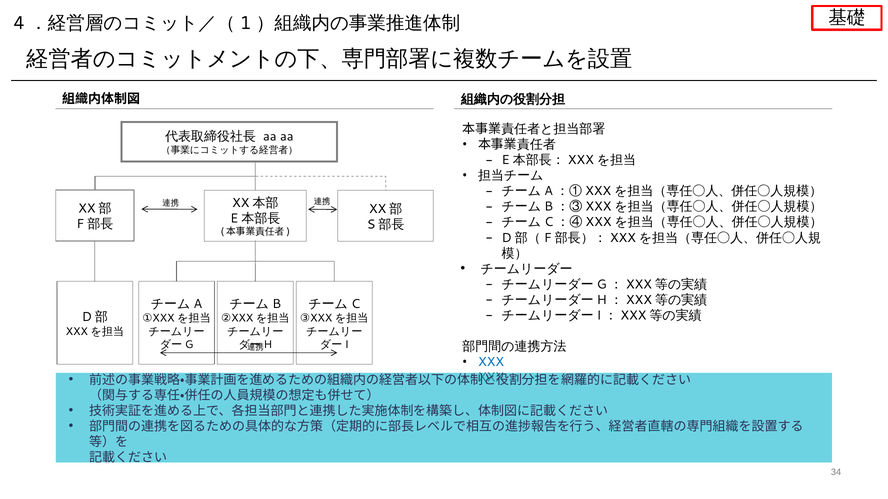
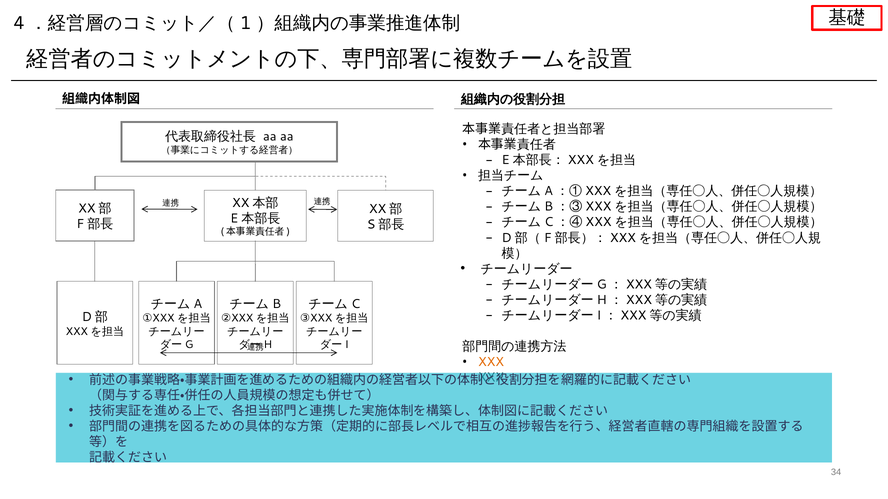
XXX at (491, 362) colour: blue -> orange
